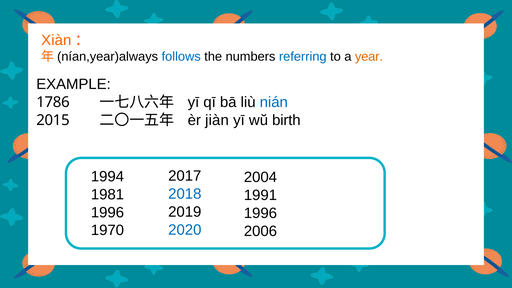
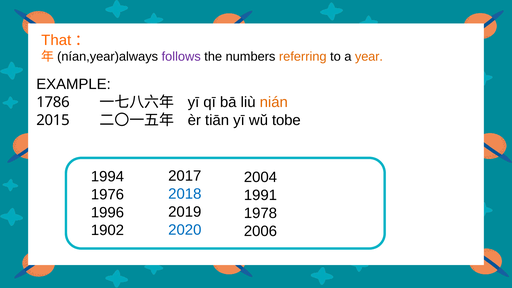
Xiàn: Xiàn -> That
follows colour: blue -> purple
referring colour: blue -> orange
nián colour: blue -> orange
jiàn: jiàn -> tiān
birth: birth -> tobe
1981: 1981 -> 1976
1996 at (260, 213): 1996 -> 1978
1970: 1970 -> 1902
